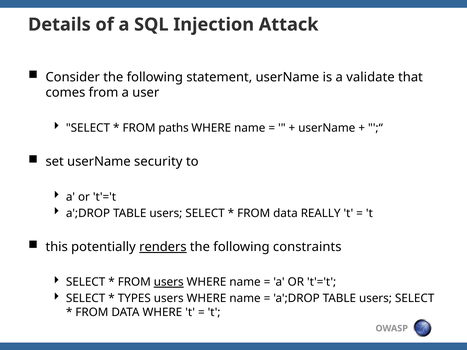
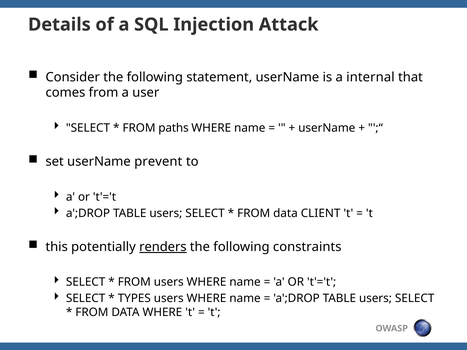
validate: validate -> internal
security: security -> prevent
REALLY: REALLY -> CLIENT
users at (169, 282) underline: present -> none
